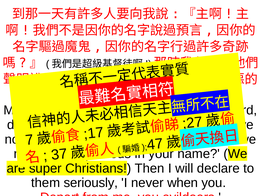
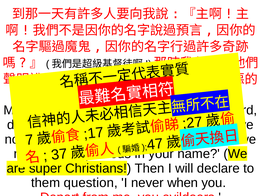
seriously: seriously -> question
